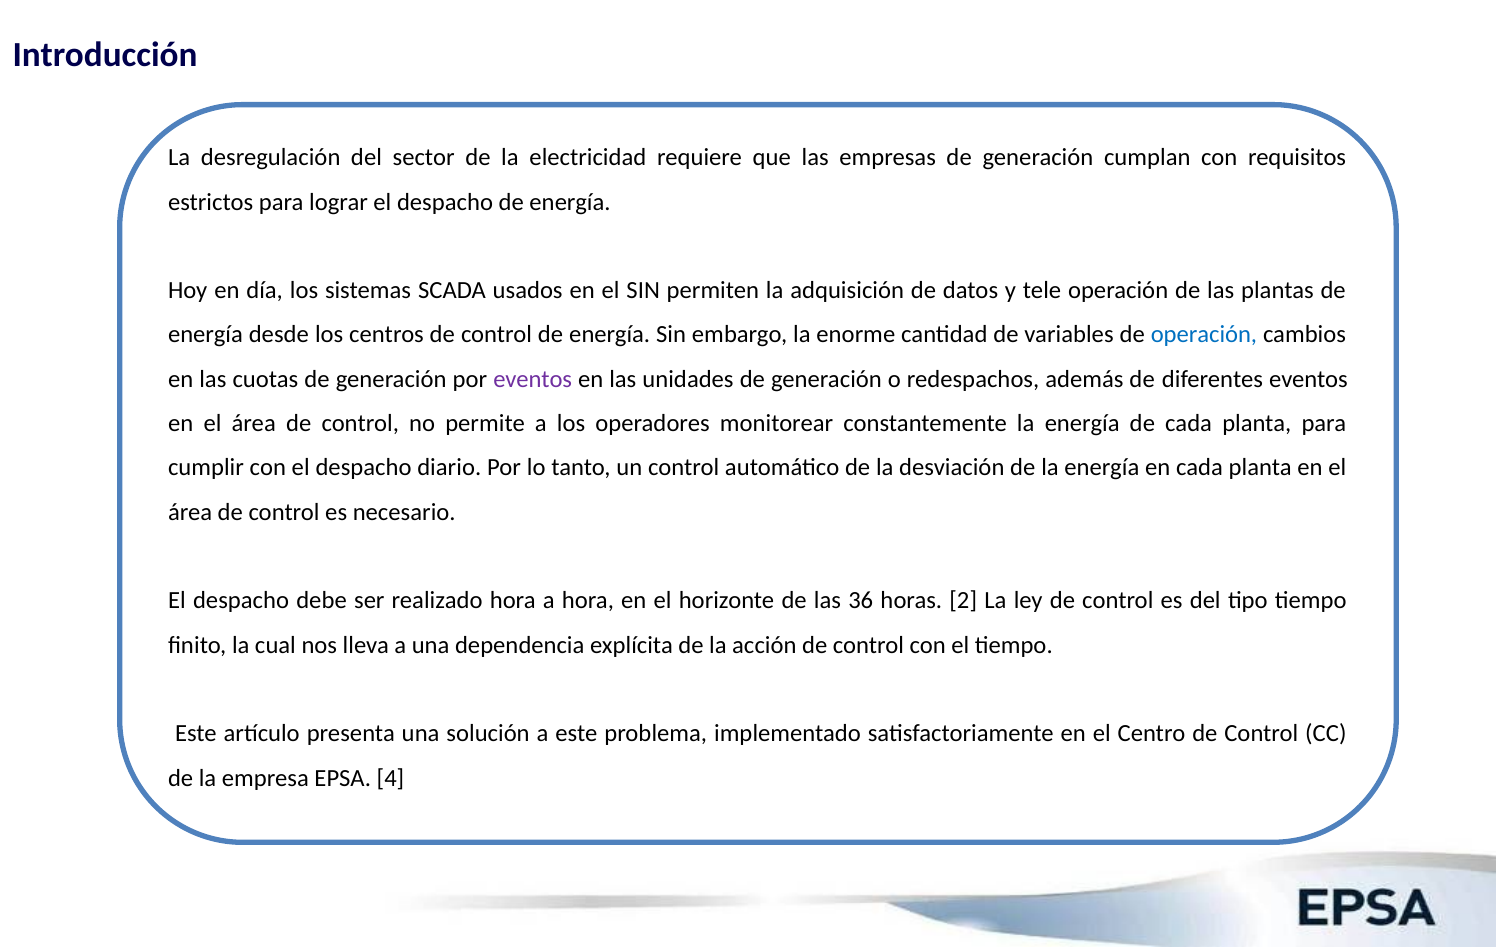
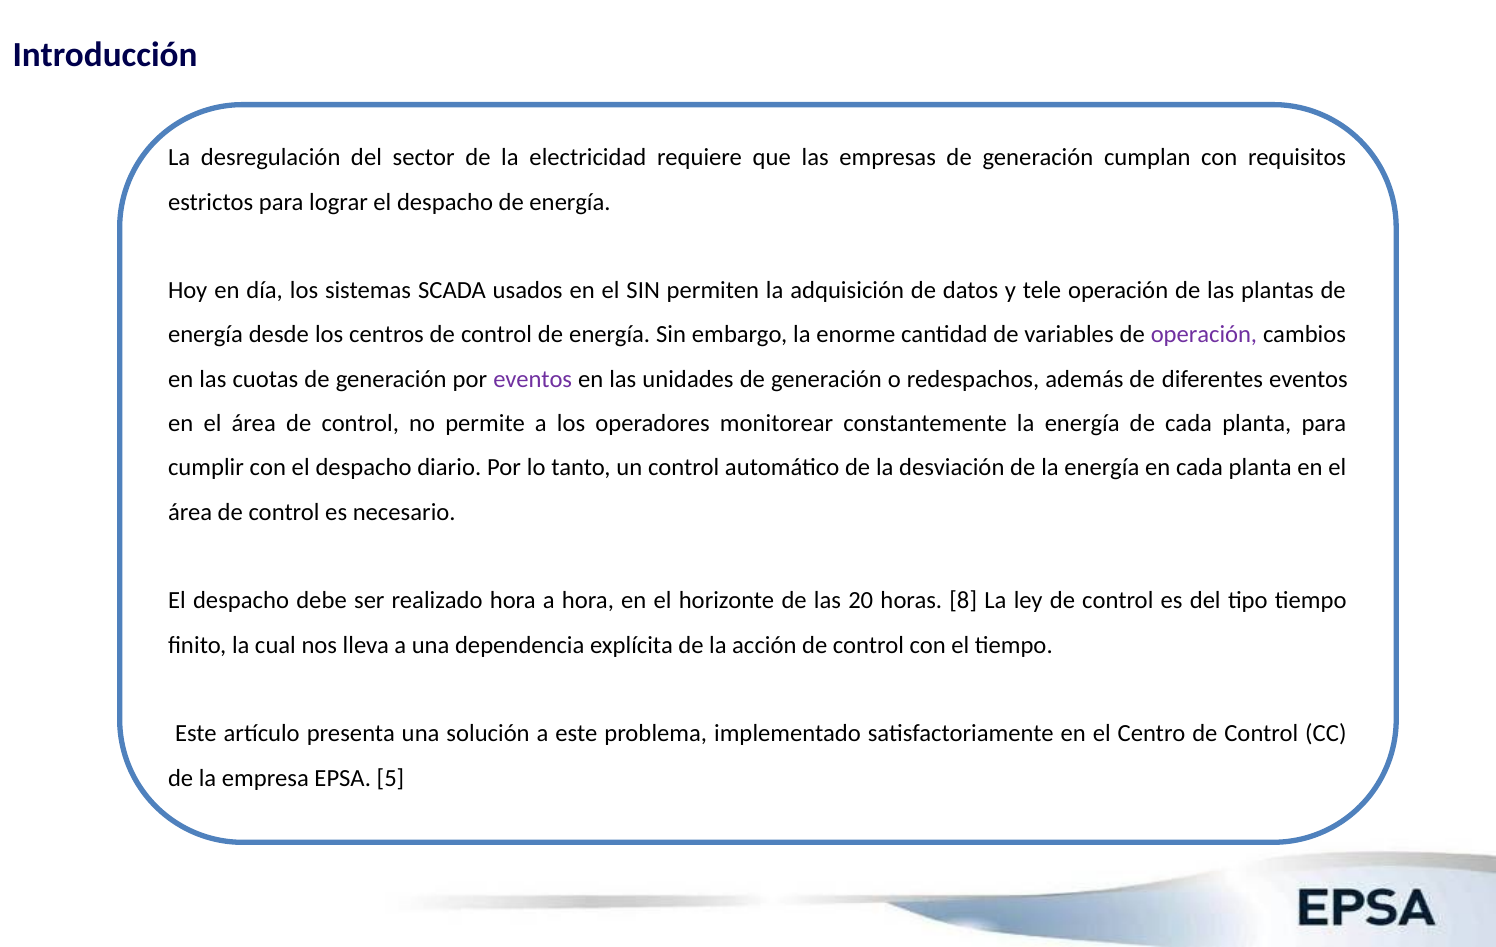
operación at (1204, 335) colour: blue -> purple
36: 36 -> 20
2: 2 -> 8
4: 4 -> 5
